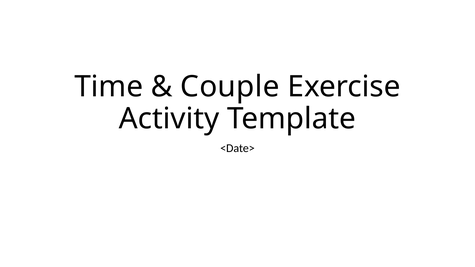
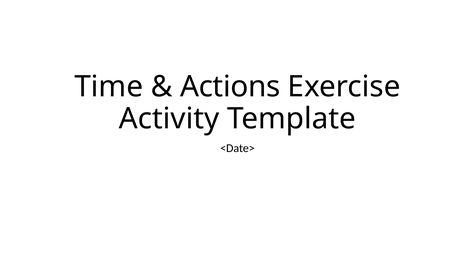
Couple: Couple -> Actions
